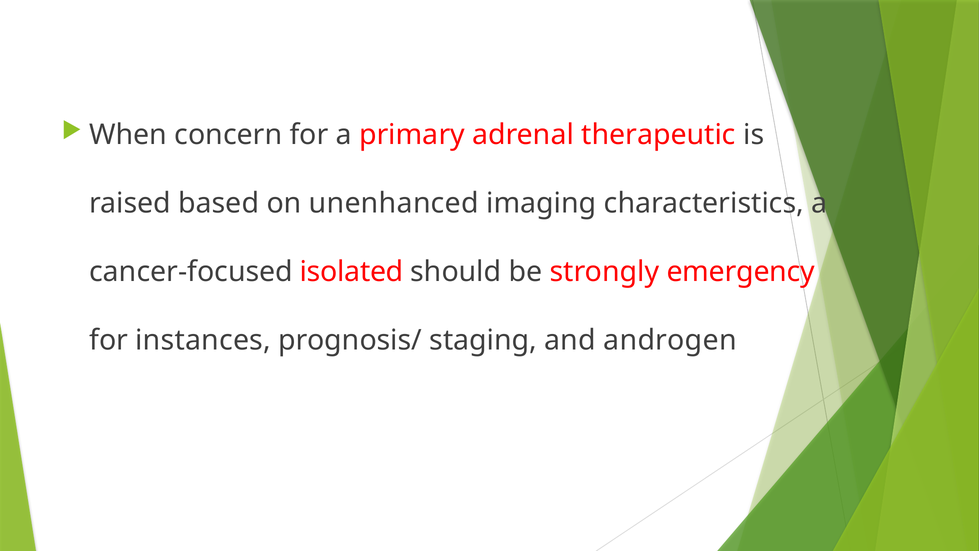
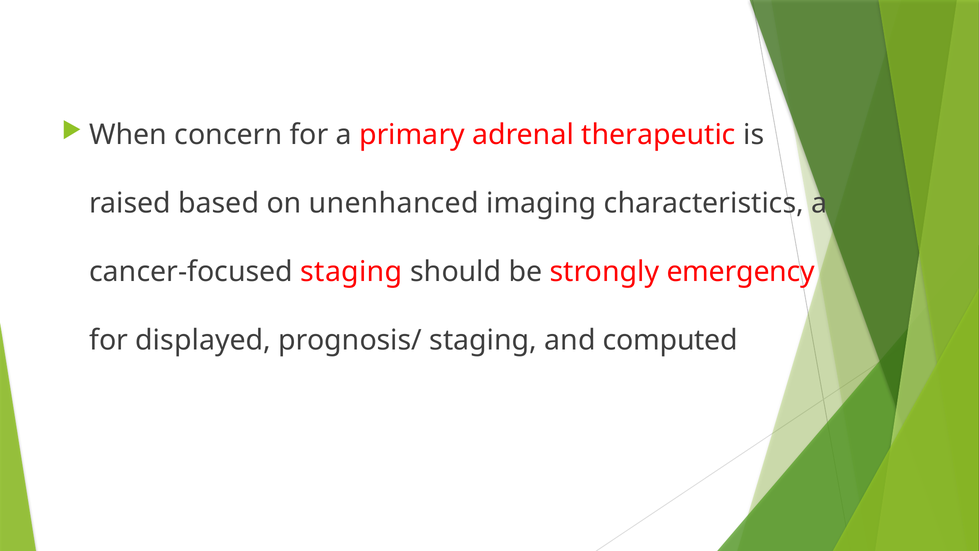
cancer-focused isolated: isolated -> staging
instances: instances -> displayed
androgen: androgen -> computed
